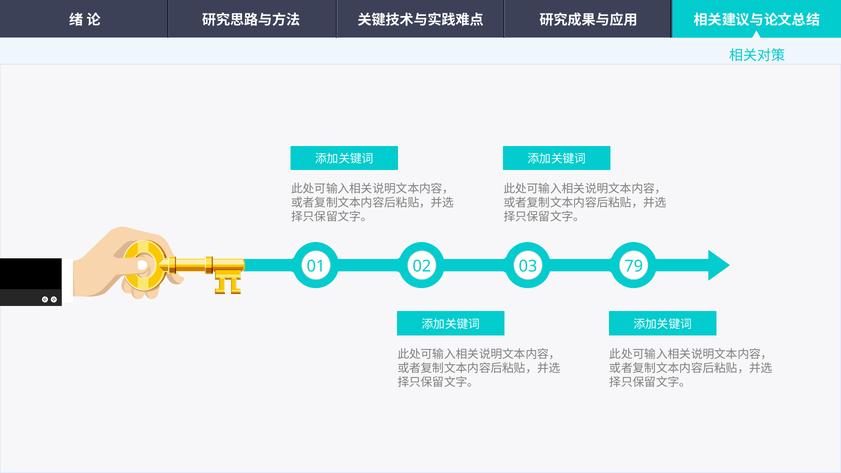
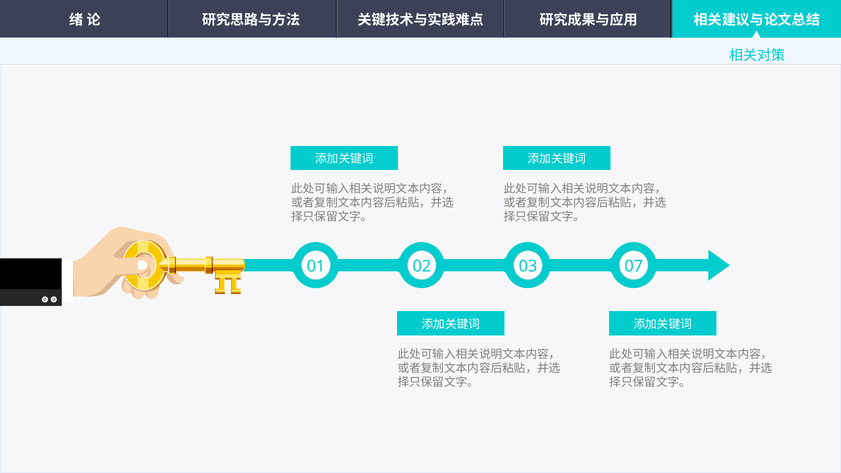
79: 79 -> 07
